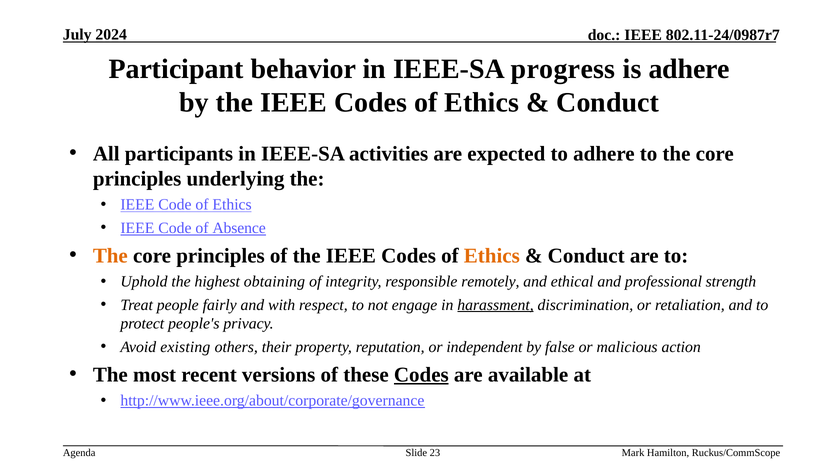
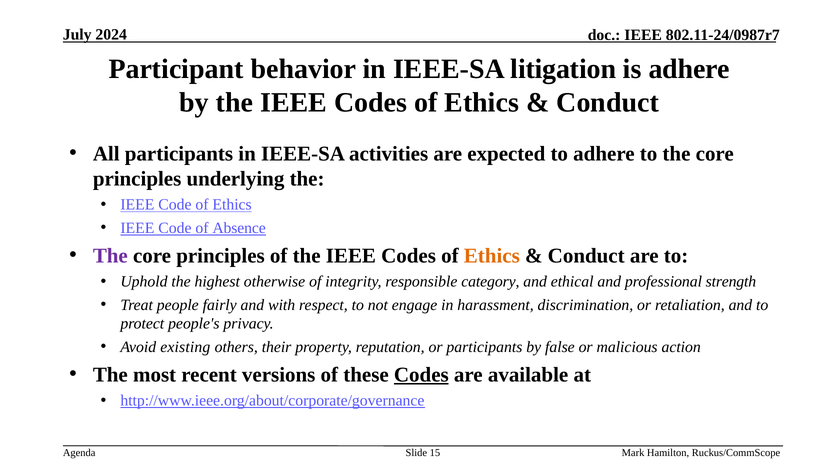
progress: progress -> litigation
The at (110, 256) colour: orange -> purple
obtaining: obtaining -> otherwise
remotely: remotely -> category
harassment underline: present -> none
or independent: independent -> participants
23: 23 -> 15
